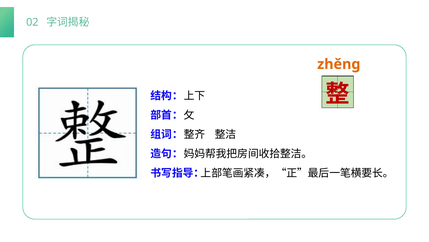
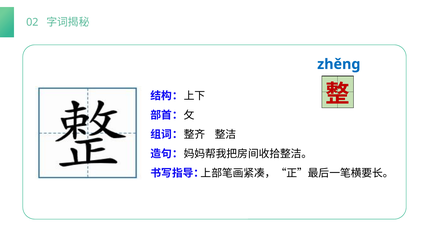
zhěnɡ colour: orange -> blue
